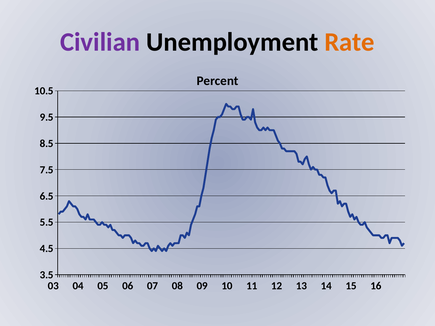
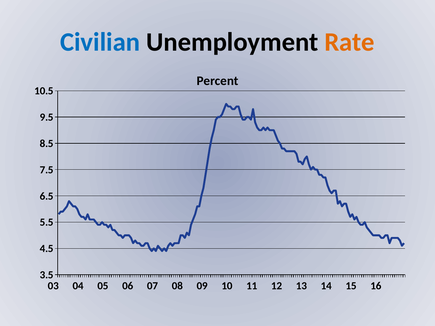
Civilian colour: purple -> blue
